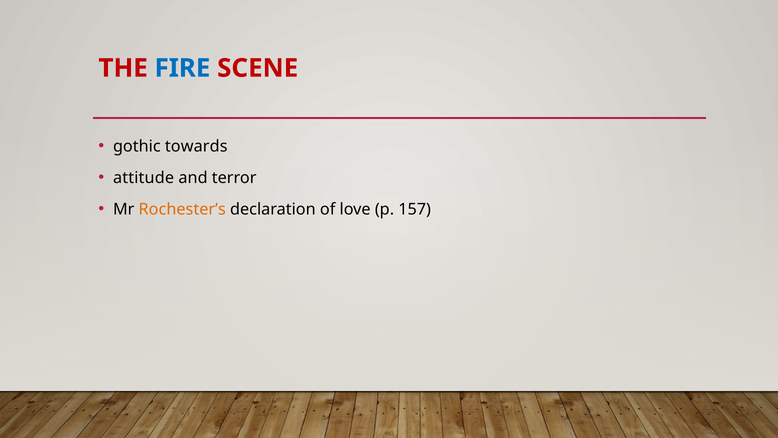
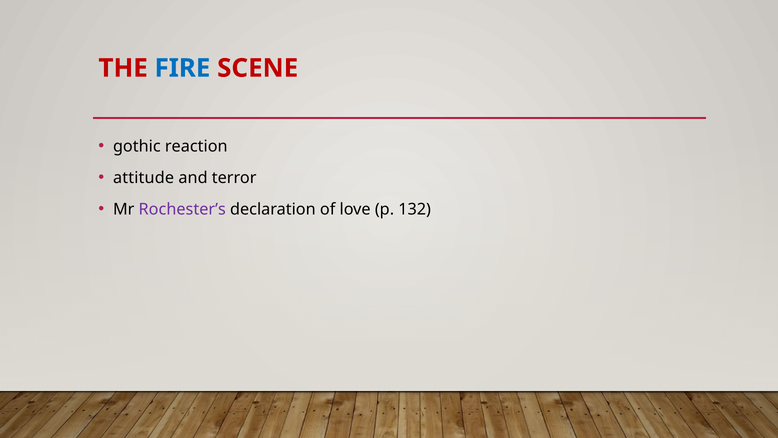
towards: towards -> reaction
Rochester’s colour: orange -> purple
157: 157 -> 132
